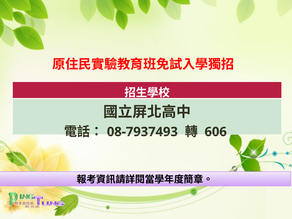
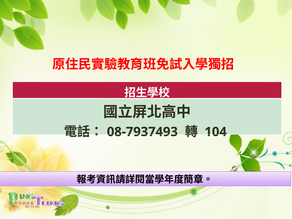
606: 606 -> 104
